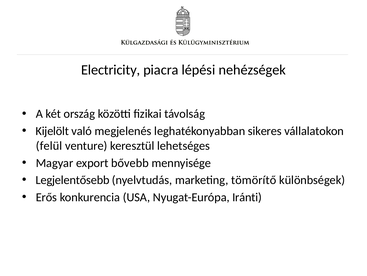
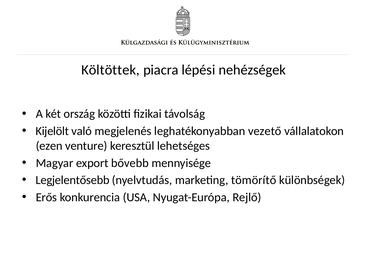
Electricity: Electricity -> Költöttek
sikeres: sikeres -> vezető
felül: felül -> ezen
Iránti: Iránti -> Rejlő
